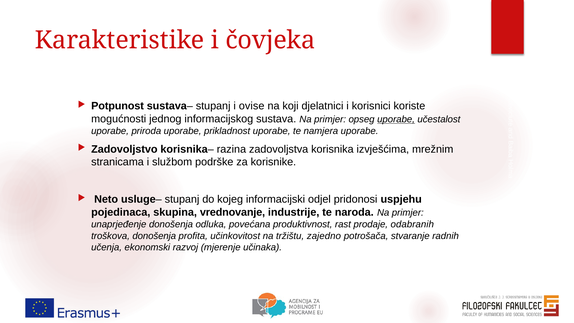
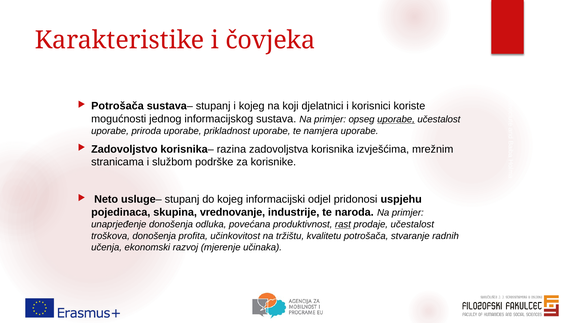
Potpunost at (118, 106): Potpunost -> Potrošača
i ovise: ovise -> kojeg
rast underline: none -> present
prodaje odabranih: odabranih -> učestalost
zajedno: zajedno -> kvalitetu
